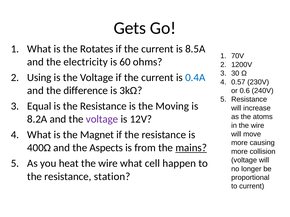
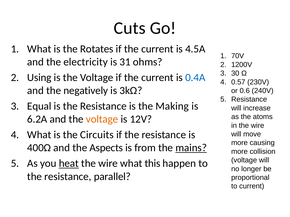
Gets: Gets -> Cuts
8.5A: 8.5A -> 4.5A
60: 60 -> 31
difference: difference -> negatively
Moving: Moving -> Making
8.2A: 8.2A -> 6.2A
voltage at (102, 119) colour: purple -> orange
Magnet: Magnet -> Circuits
heat underline: none -> present
cell: cell -> this
station: station -> parallel
